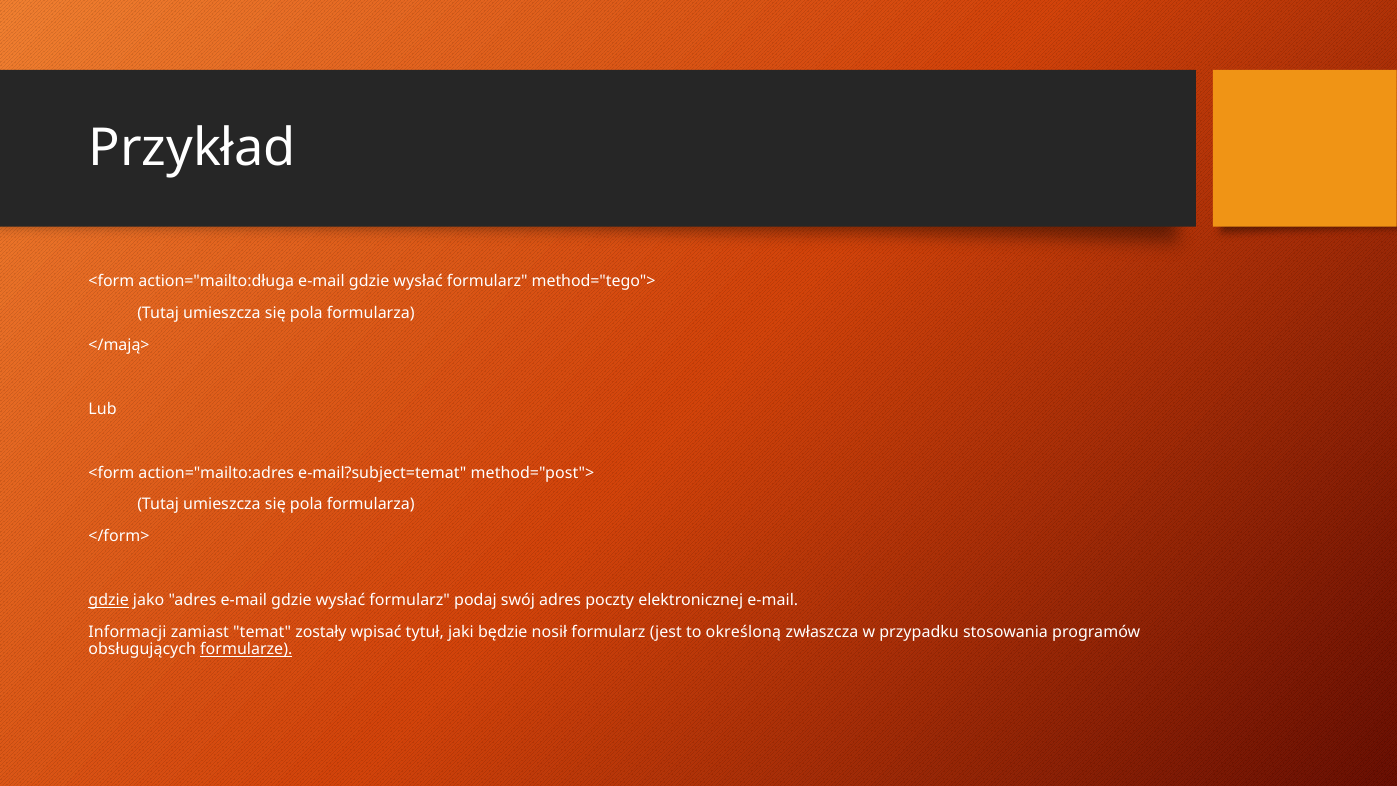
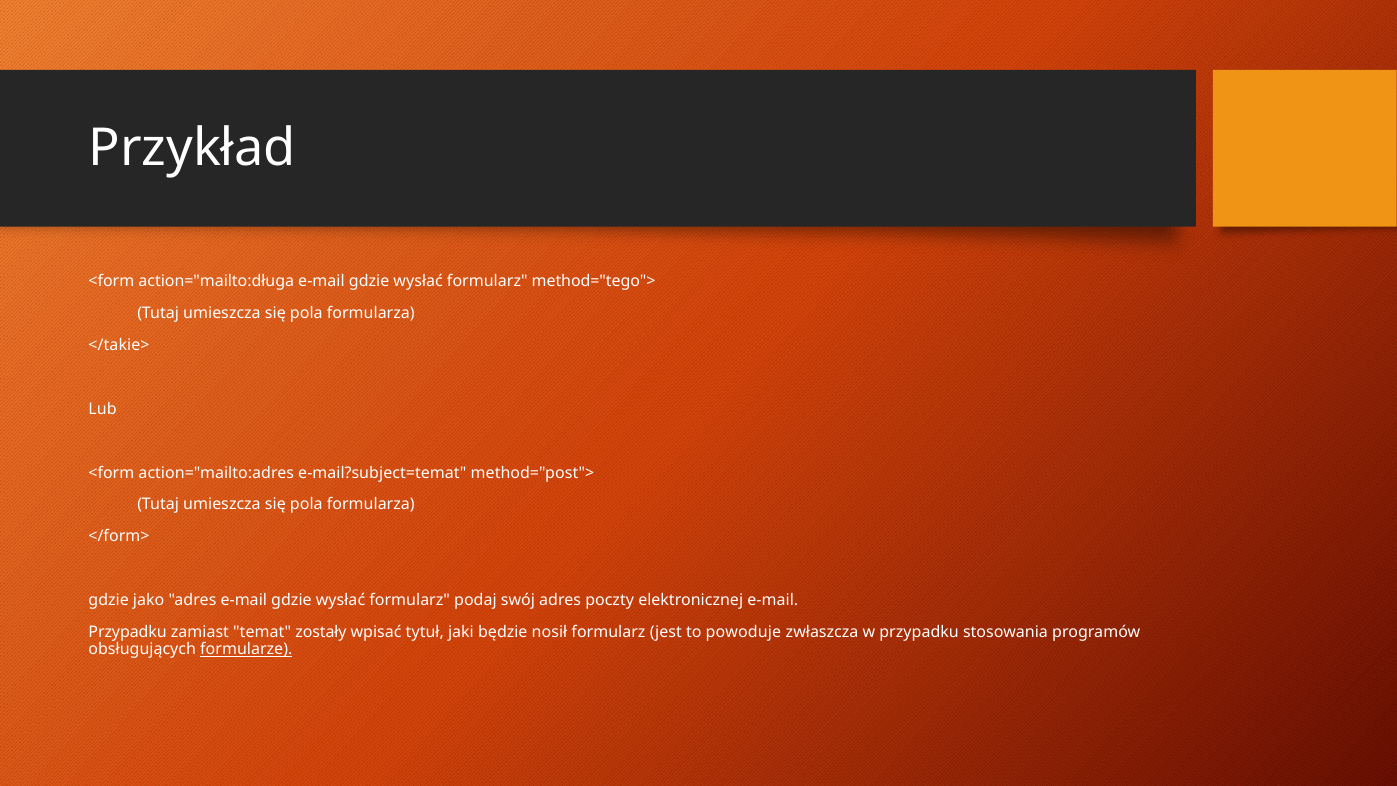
</mają>: </mają> -> </takie>
gdzie at (109, 600) underline: present -> none
Informacji at (127, 632): Informacji -> Przypadku
określoną: określoną -> powoduje
